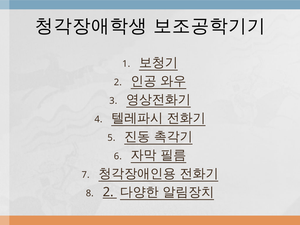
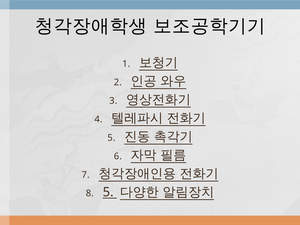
8 2: 2 -> 5
